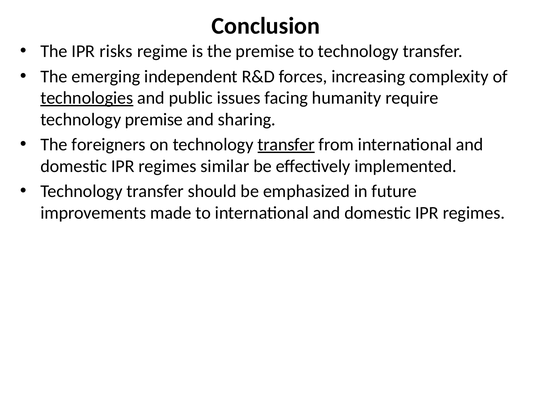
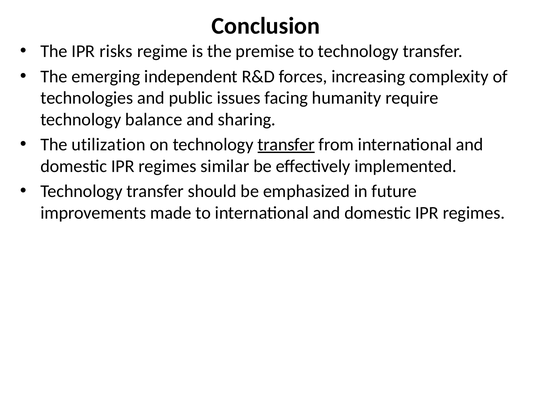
technologies underline: present -> none
technology premise: premise -> balance
foreigners: foreigners -> utilization
